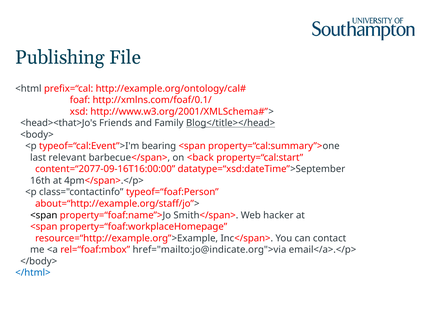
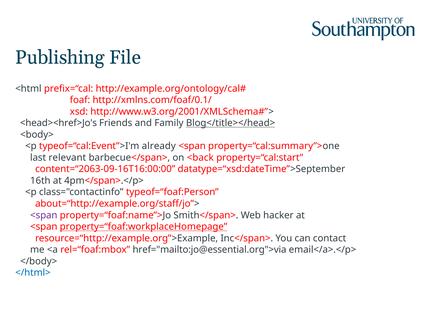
<head><that>Jo's: <head><that>Jo's -> <head><href>Jo's
bearing: bearing -> already
content=“2077-09-16T16:00:00: content=“2077-09-16T16:00:00 -> content=“2063-09-16T16:00:00
<span at (44, 215) colour: black -> purple
property=“foaf:workplaceHomepage underline: none -> present
href="mailto:jo@indicate.org">via: href="mailto:jo@indicate.org">via -> href="mailto:jo@essential.org">via
